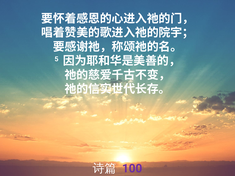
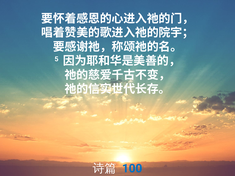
100 colour: purple -> blue
